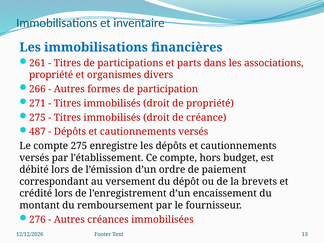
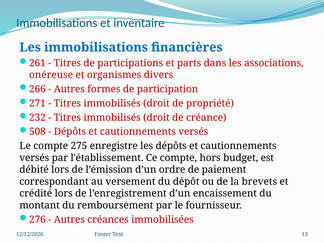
propriété at (51, 75): propriété -> onéreuse
275 at (37, 117): 275 -> 232
487: 487 -> 508
